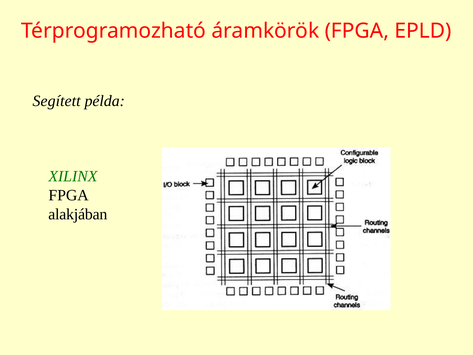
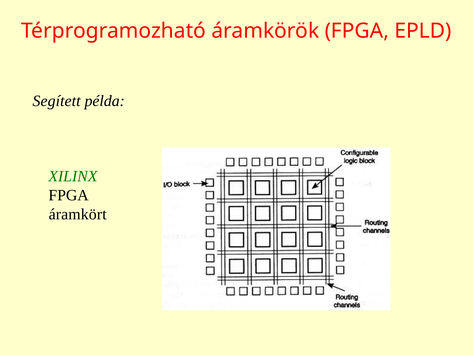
alakjában: alakjában -> áramkört
